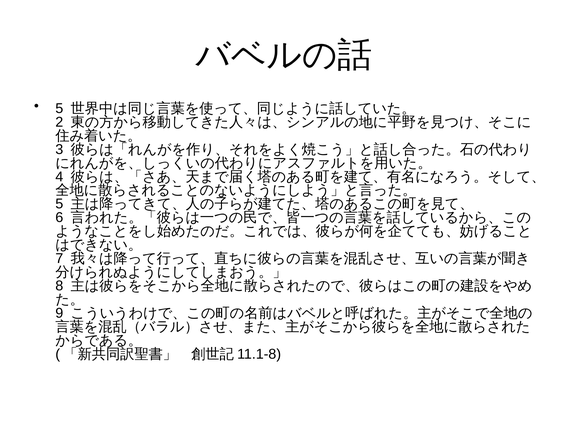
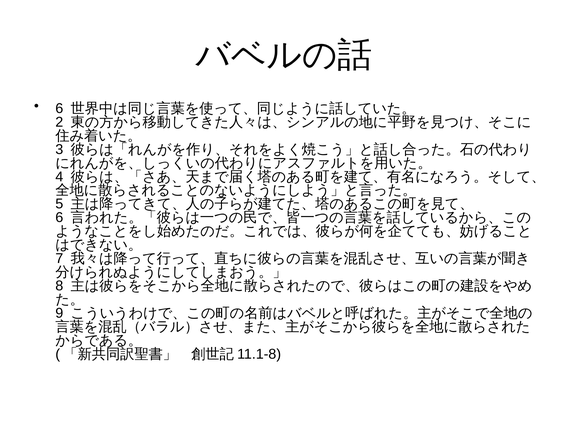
5 at (59, 108): 5 -> 6
